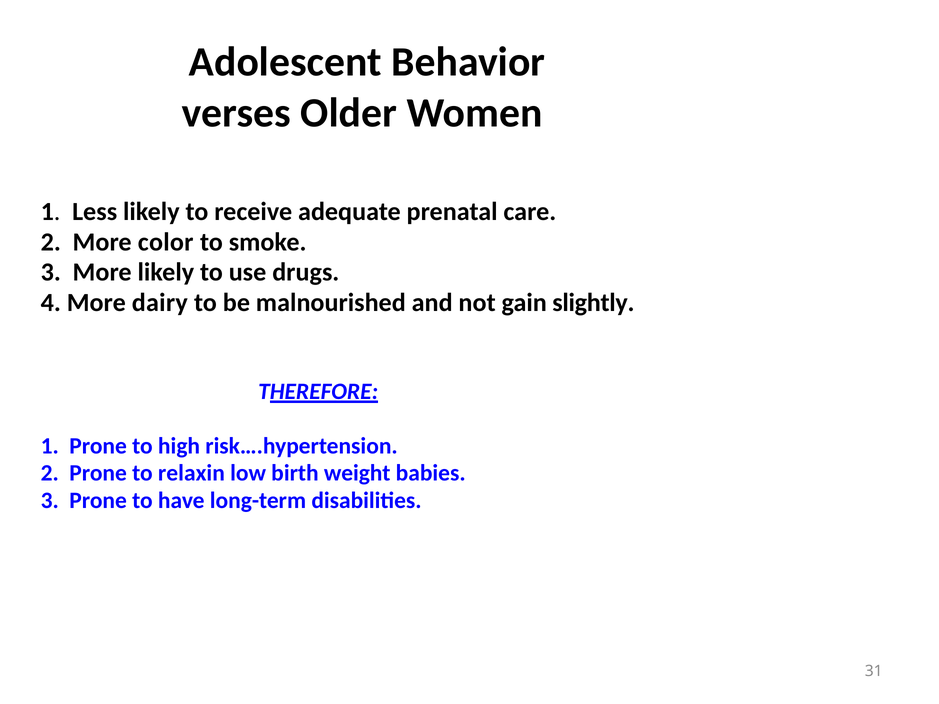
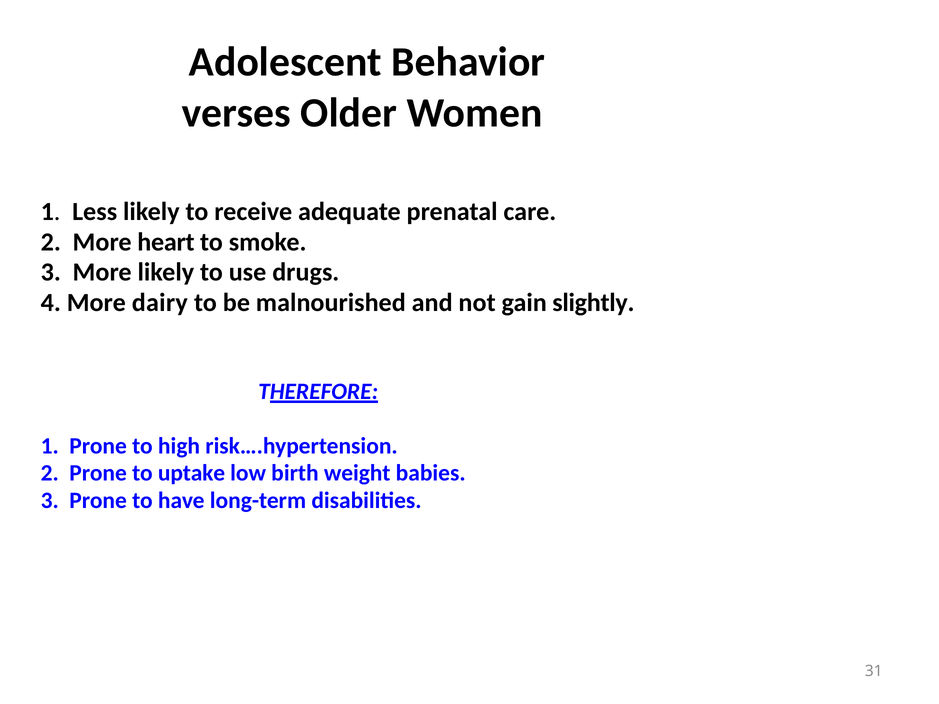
color: color -> heart
relaxin: relaxin -> uptake
